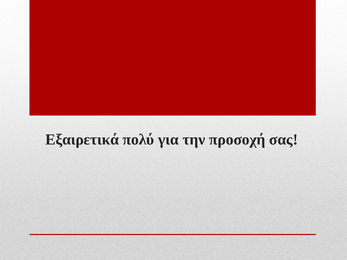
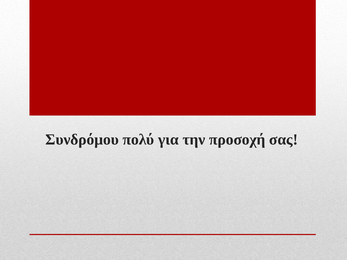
Εξαιρετικά: Εξαιρετικά -> Συνδρόμου
